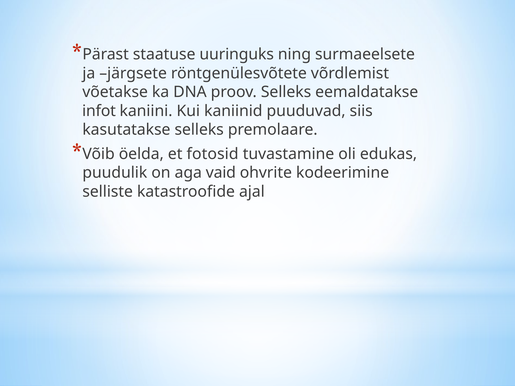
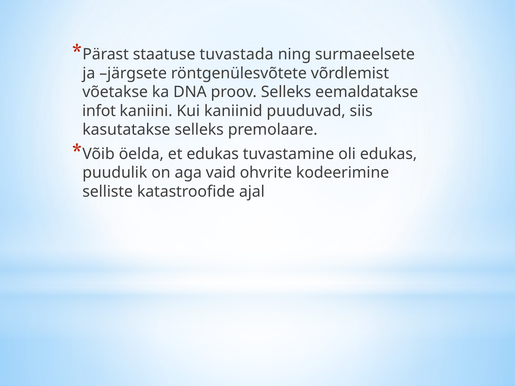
uuringuks: uuringuks -> tuvastada
et fotosid: fotosid -> edukas
